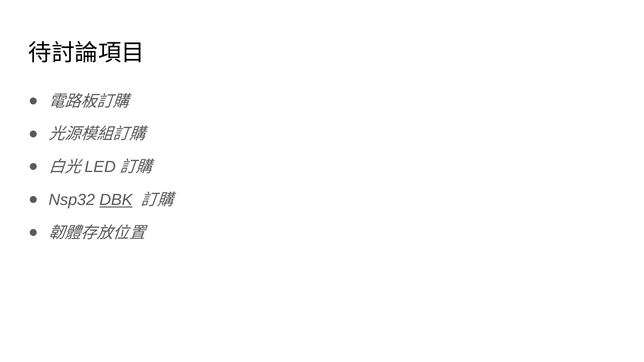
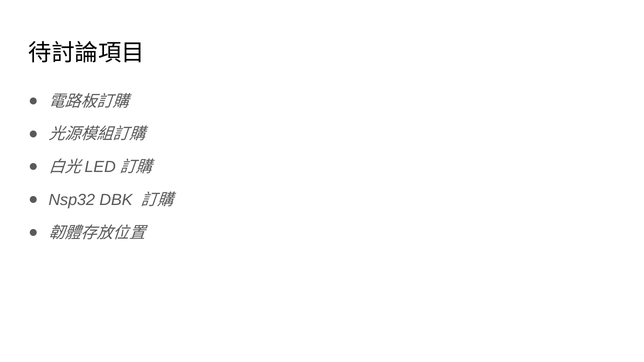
DBK underline: present -> none
